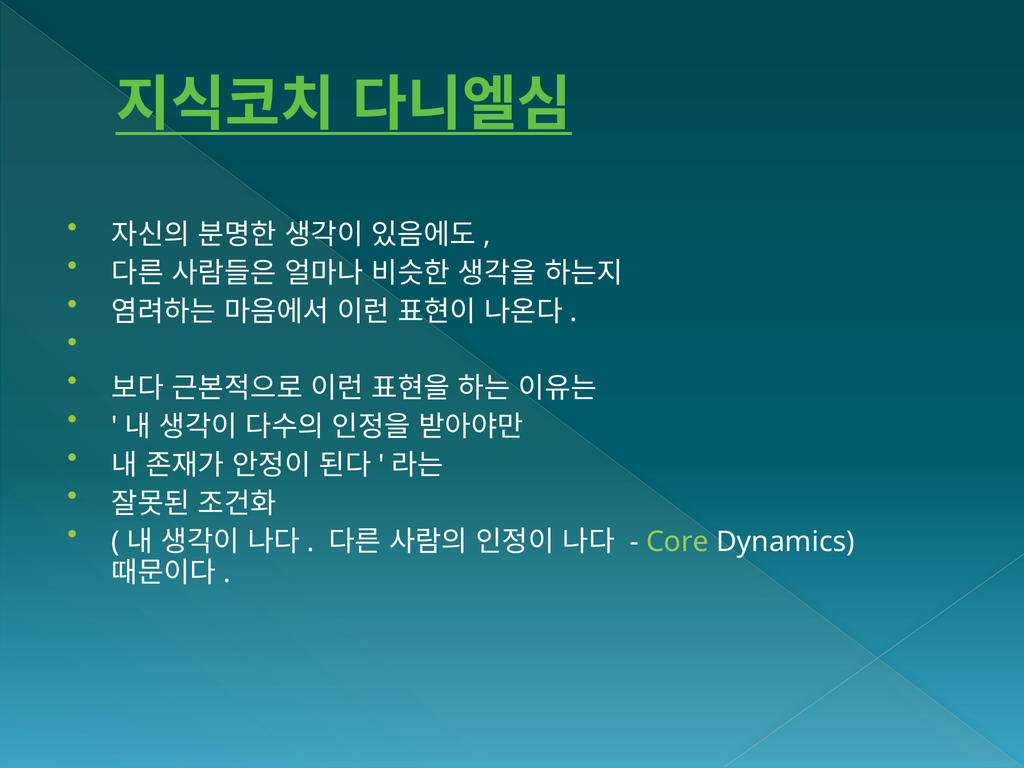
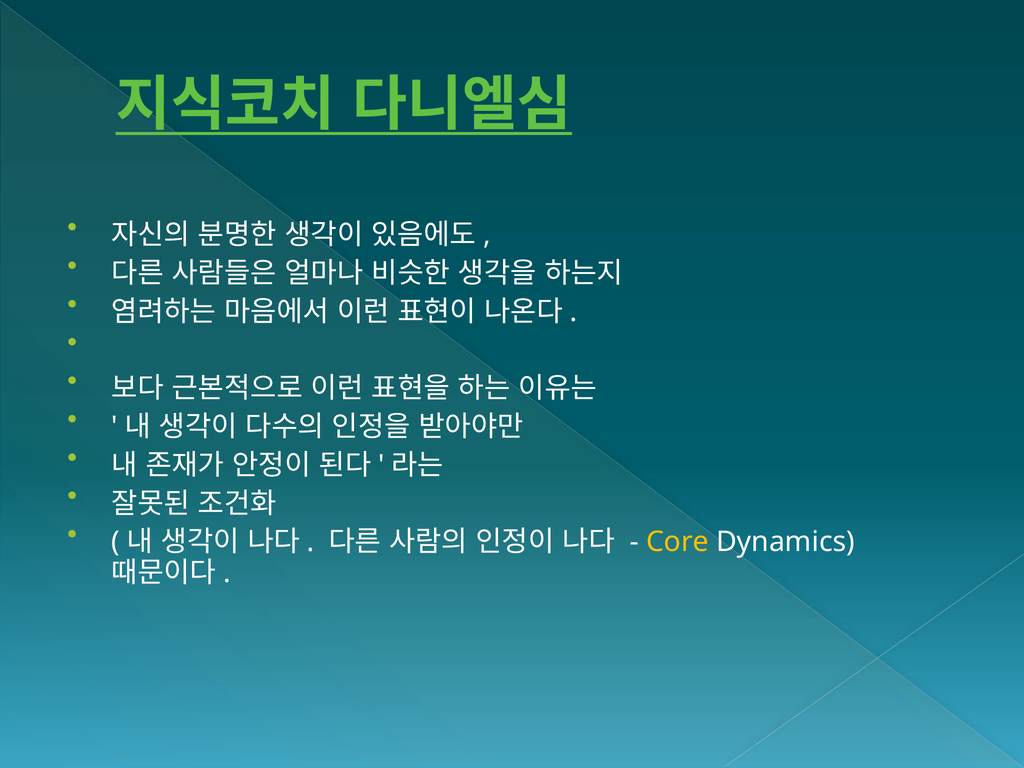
Core colour: light green -> yellow
